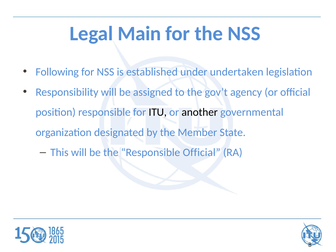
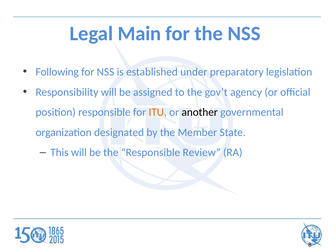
undertaken: undertaken -> preparatory
ITU colour: black -> orange
Responsible Official: Official -> Review
